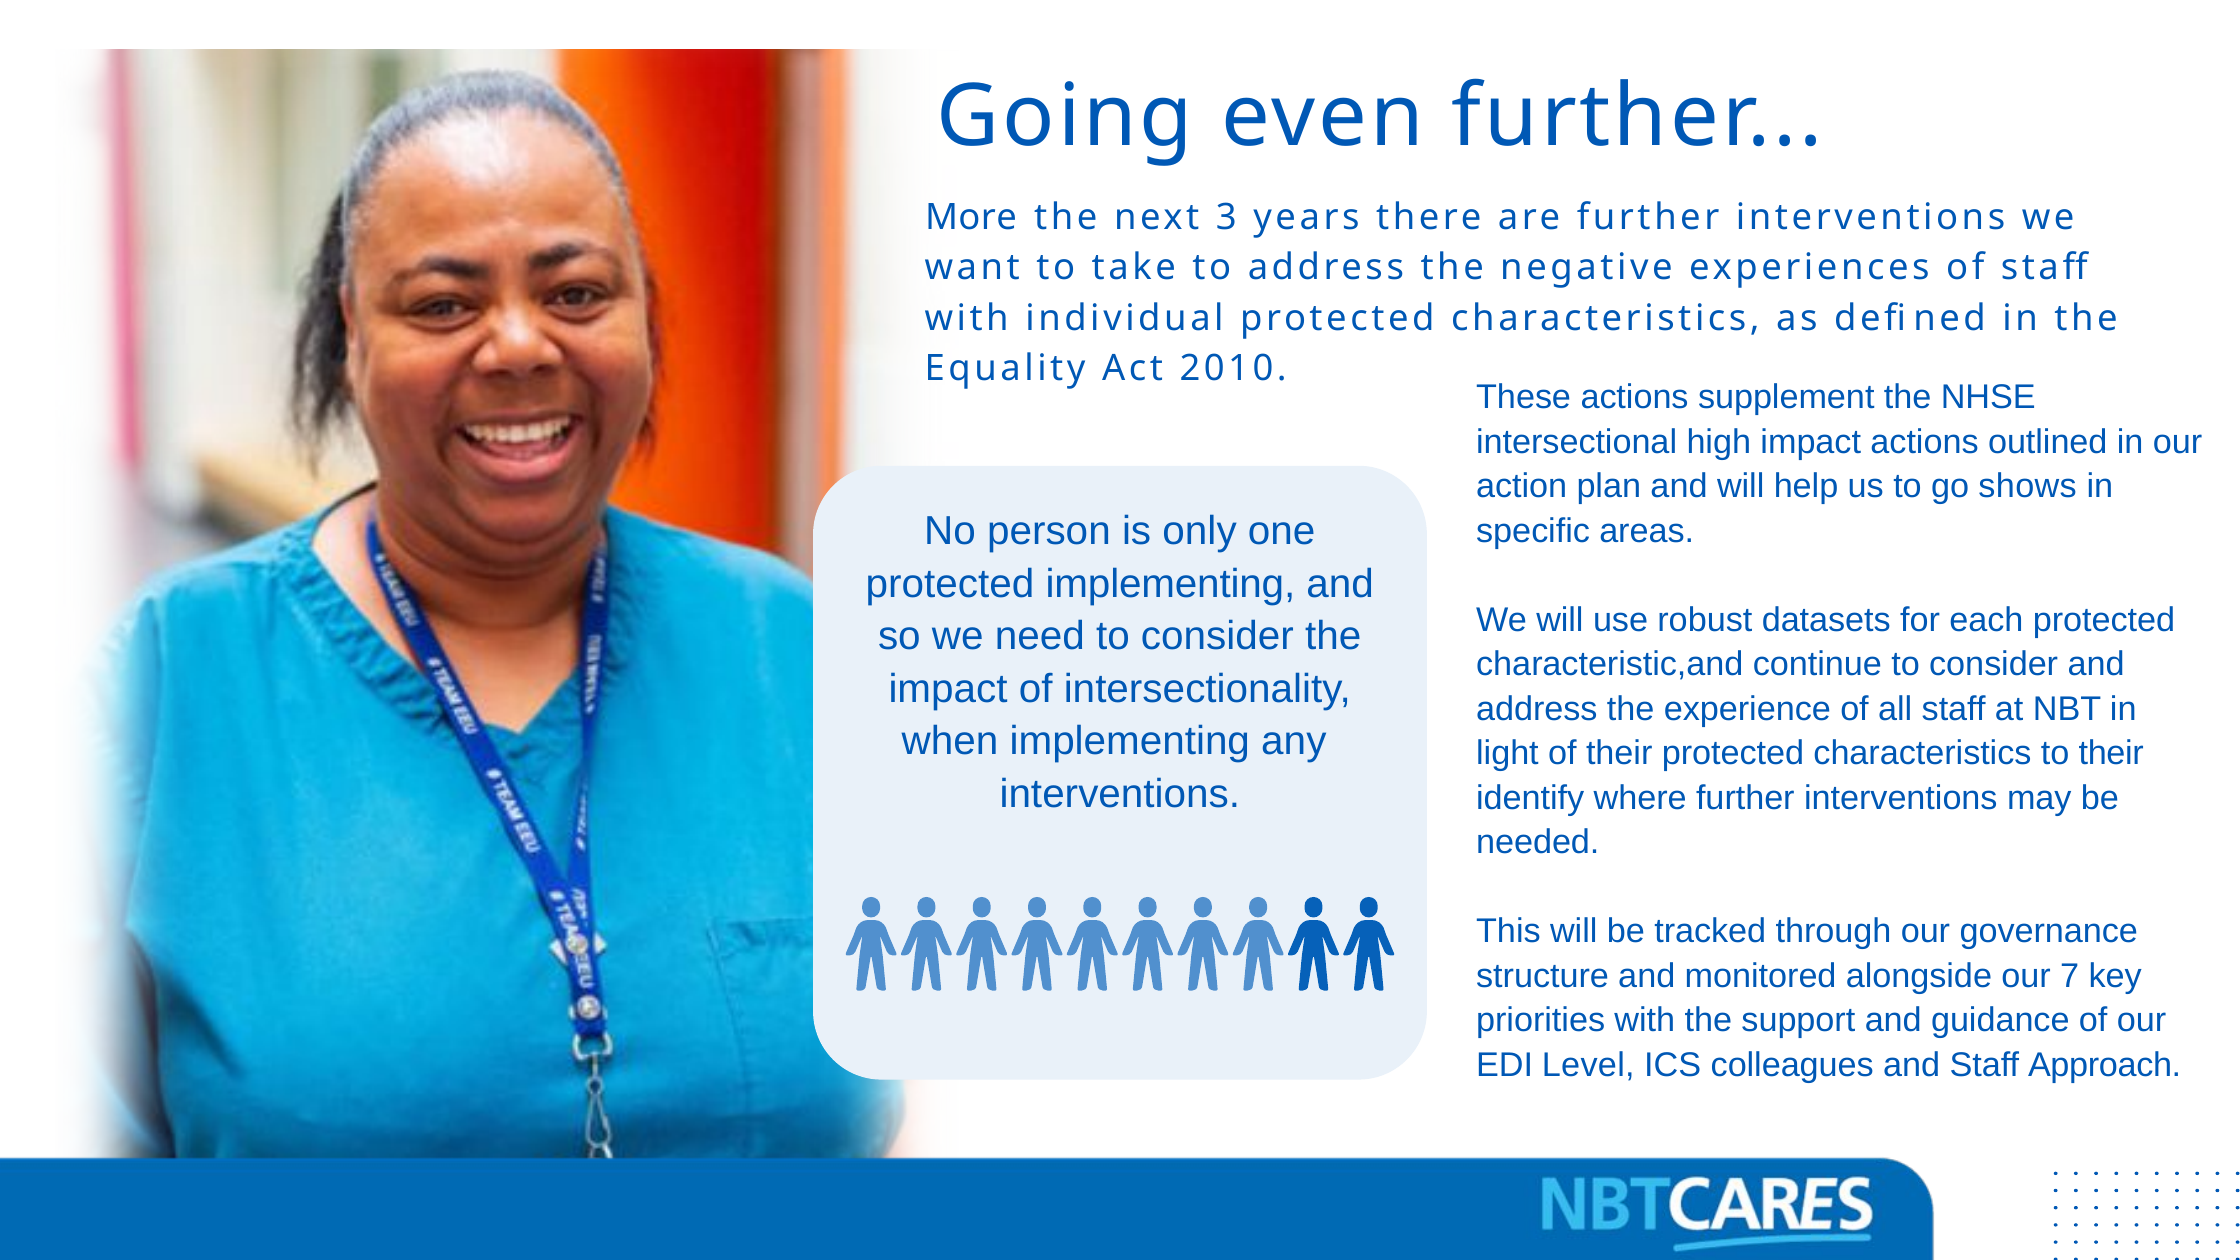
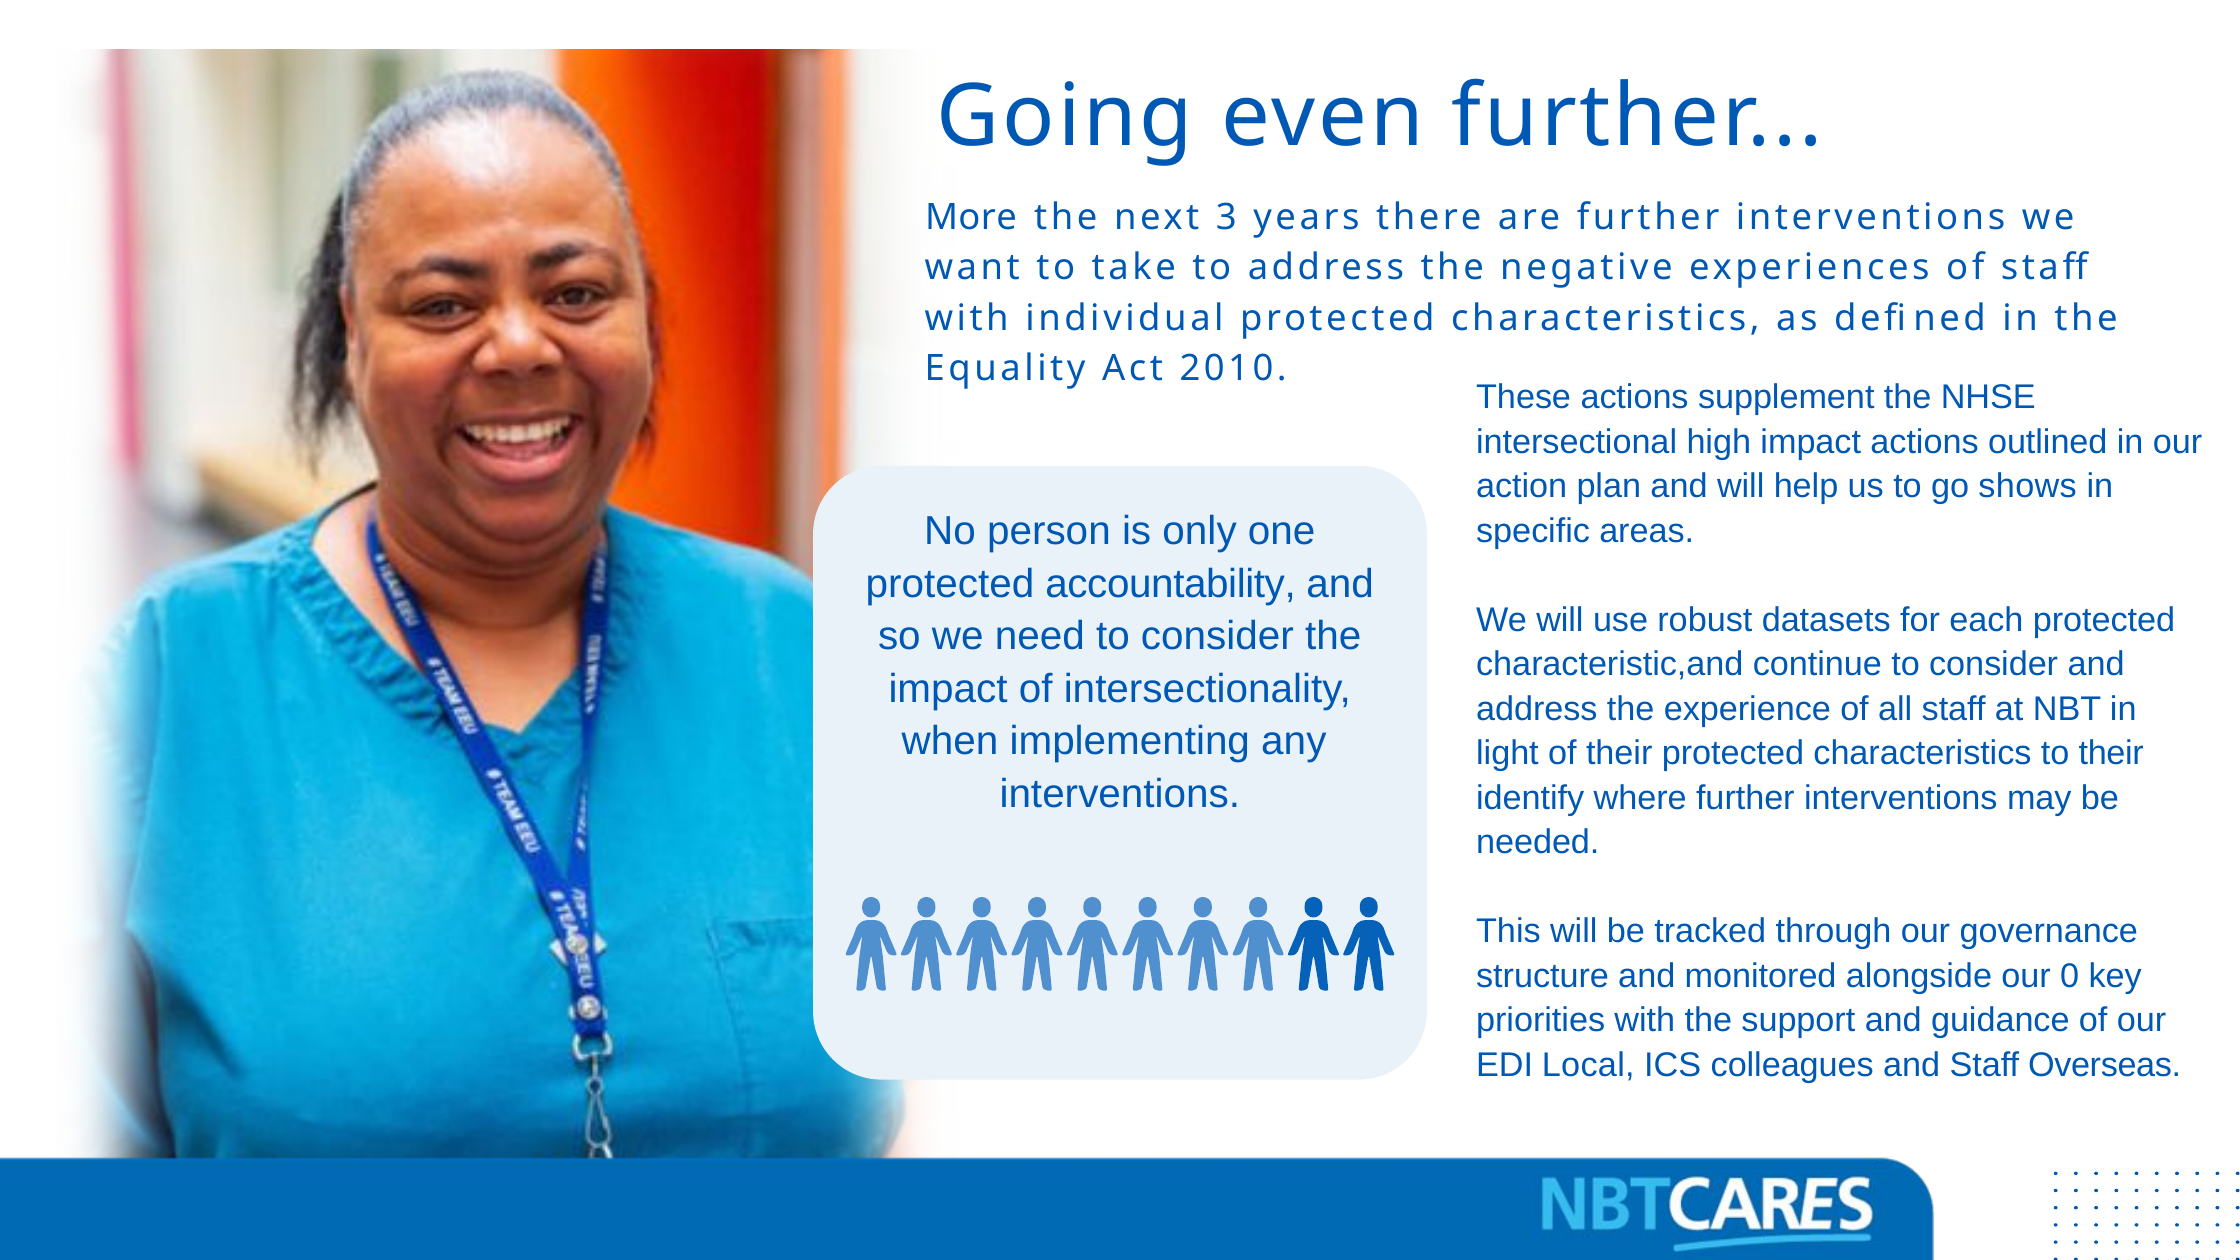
protected implementing: implementing -> accountability
7: 7 -> 0
Level: Level -> Local
Approach: Approach -> Overseas
